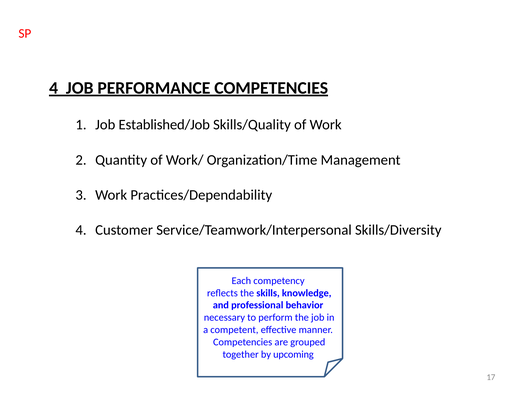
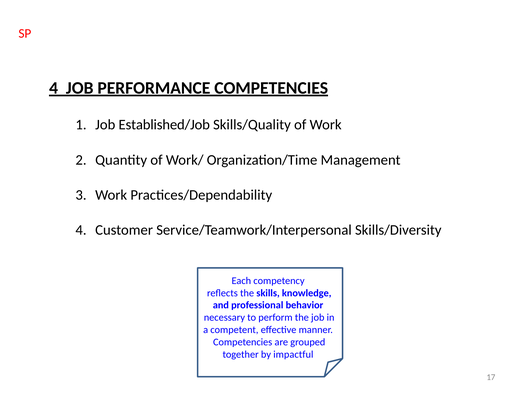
upcoming: upcoming -> impactful
